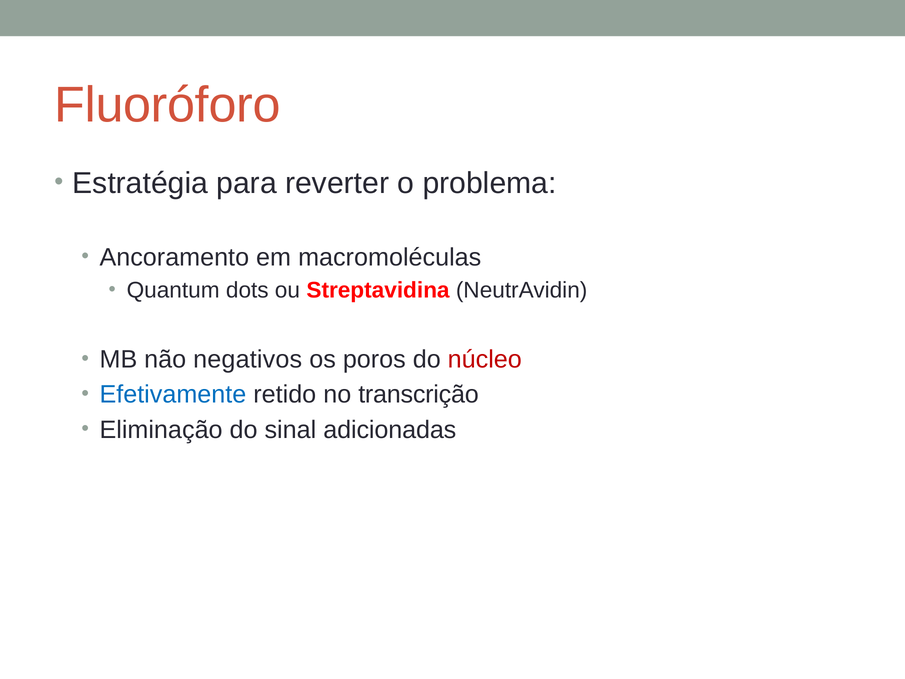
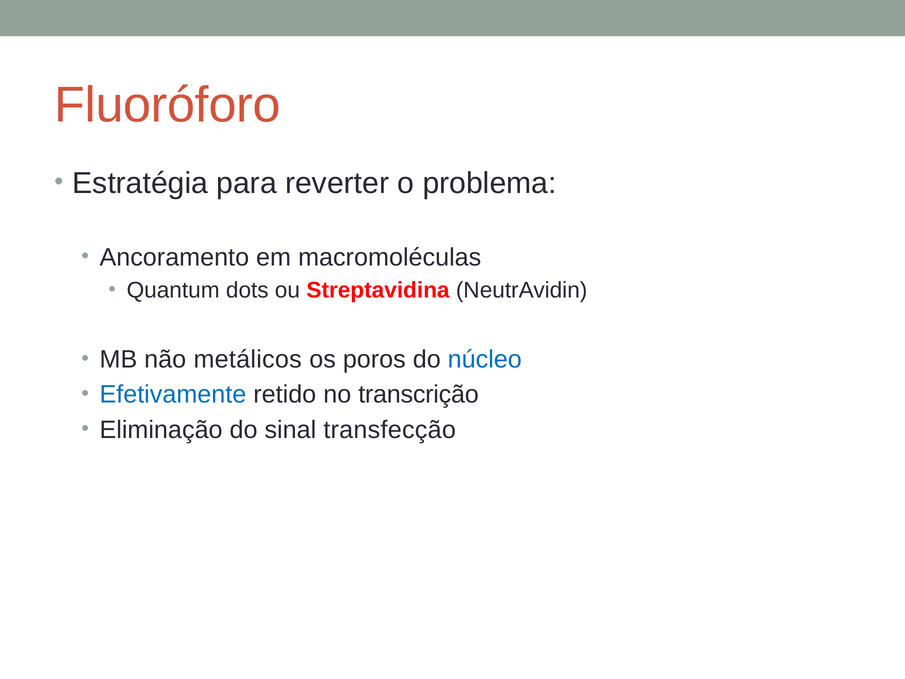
negativos: negativos -> metálicos
núcleo colour: red -> blue
adicionadas: adicionadas -> transfecção
